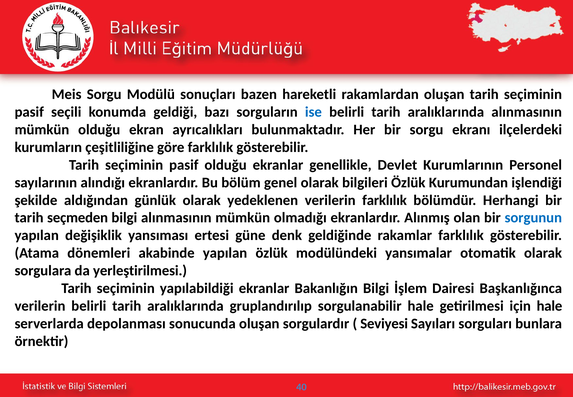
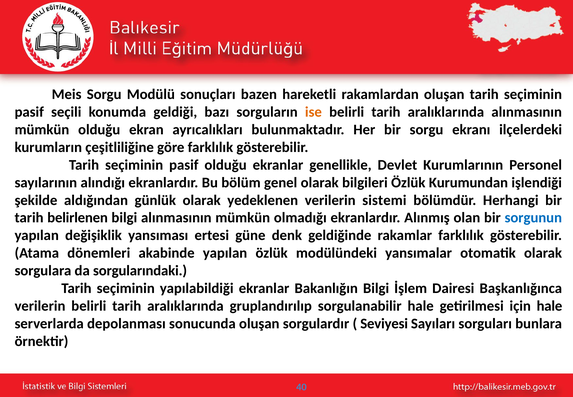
ise colour: blue -> orange
verilerin farklılık: farklılık -> sistemi
seçmeden: seçmeden -> belirlenen
yerleştirilmesi: yerleştirilmesi -> sorgularındaki
